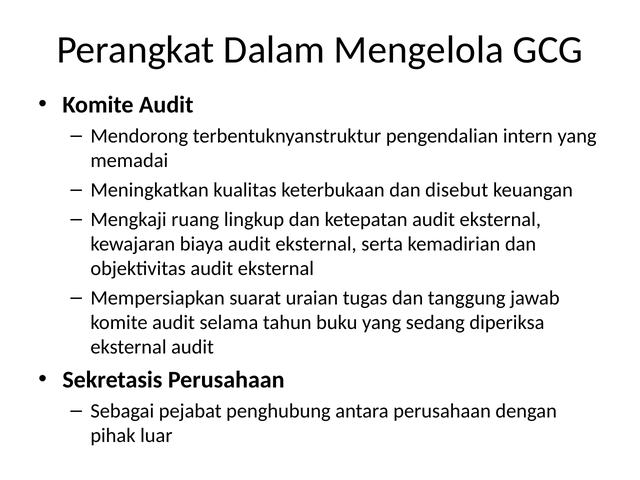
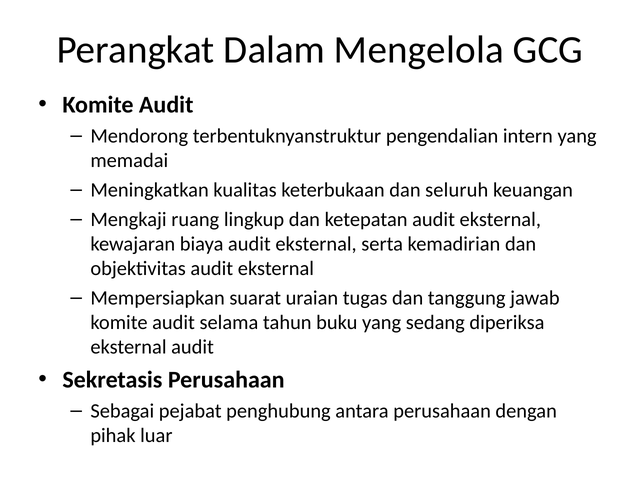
disebut: disebut -> seluruh
